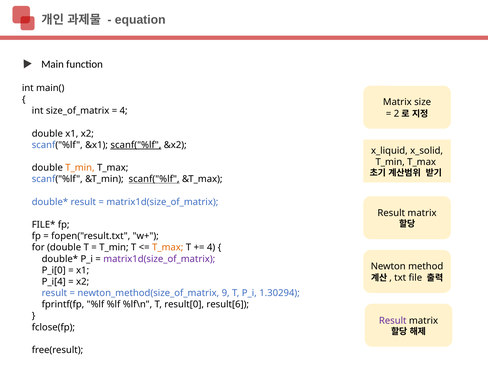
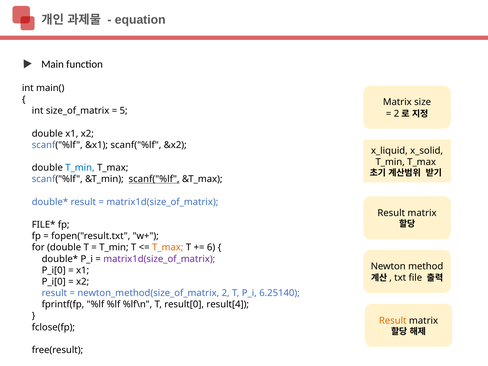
4 at (124, 111): 4 -> 5
scanf("%lf at (136, 145) underline: present -> none
T_min at (80, 168) colour: orange -> blue
4 at (211, 247): 4 -> 6
P_i[4 at (54, 282): P_i[4 -> P_i[0
9: 9 -> 2
1.30294: 1.30294 -> 6.25140
result[6: result[6 -> result[4
Result at (393, 321) colour: purple -> orange
